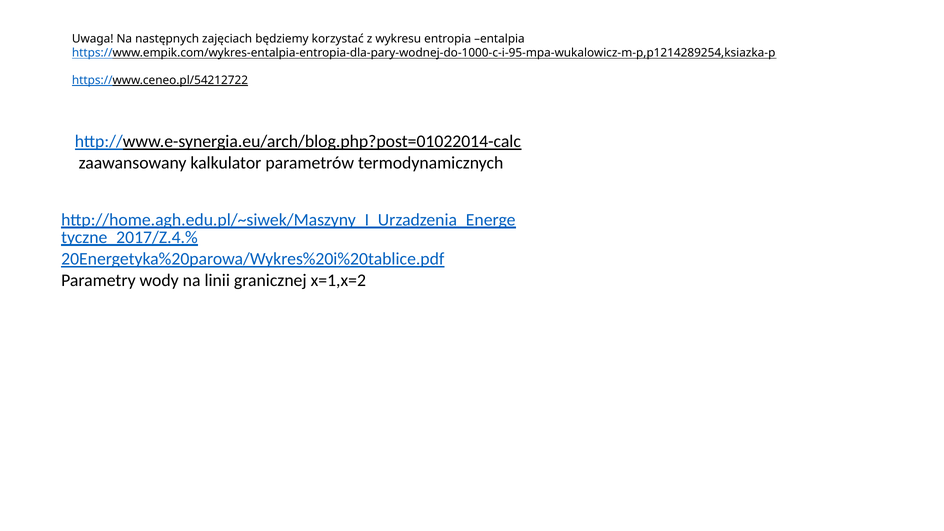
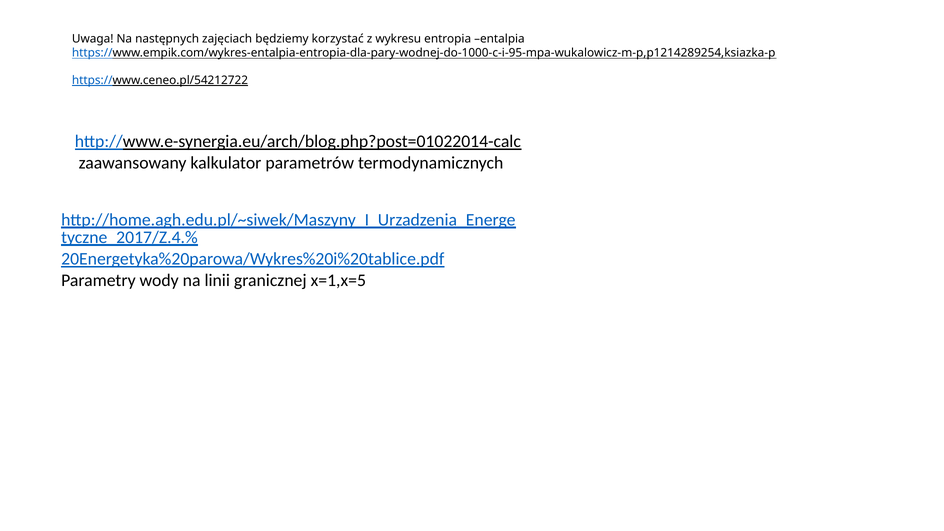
x=1,x=2: x=1,x=2 -> x=1,x=5
